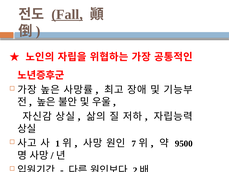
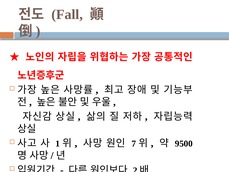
Fall underline: present -> none
